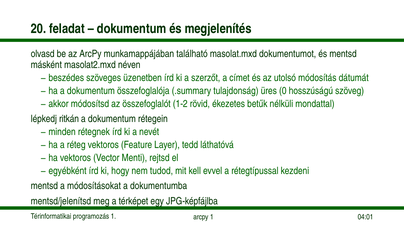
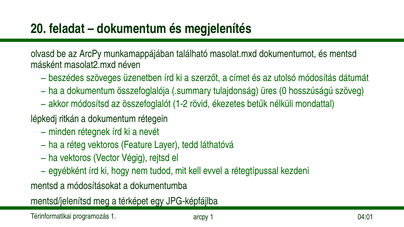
Menti: Menti -> Végig
